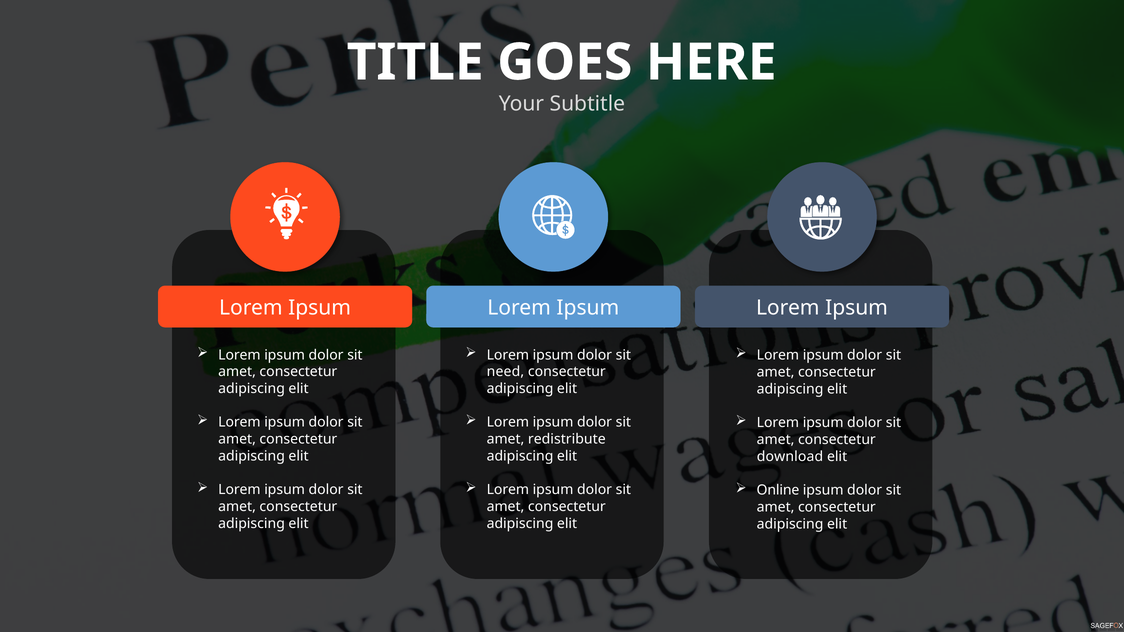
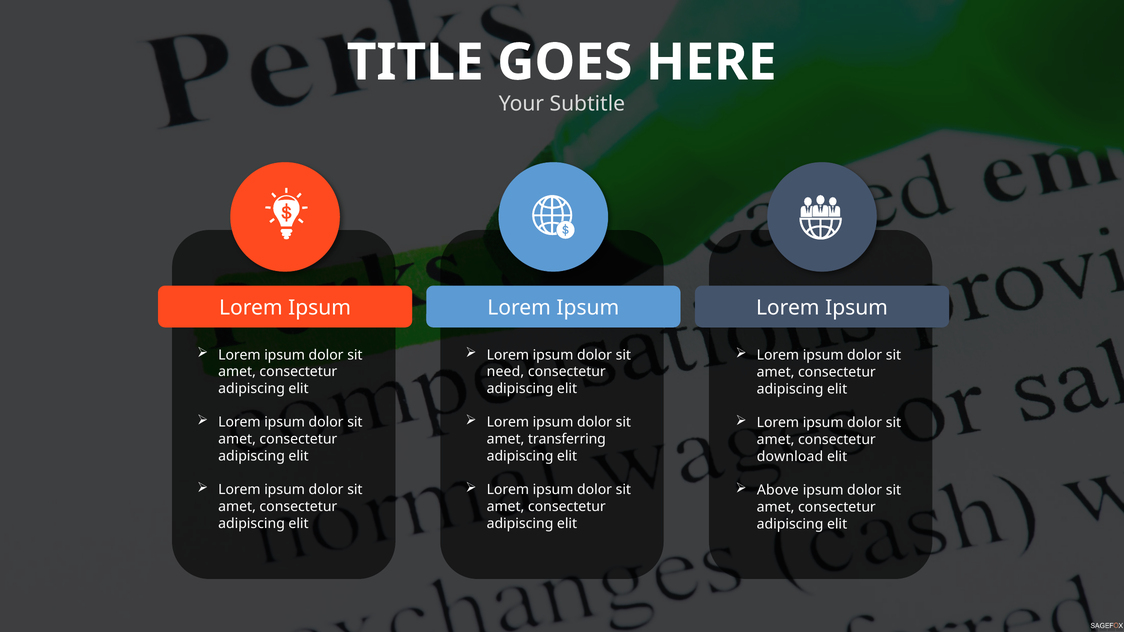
redistribute: redistribute -> transferring
Online: Online -> Above
